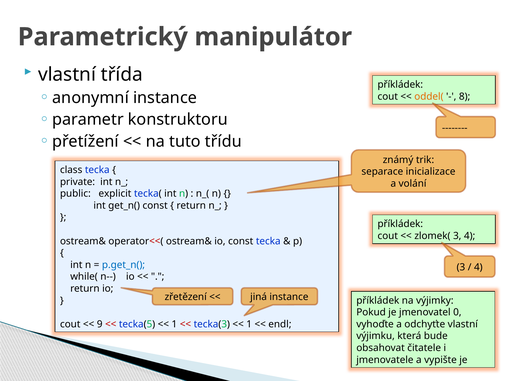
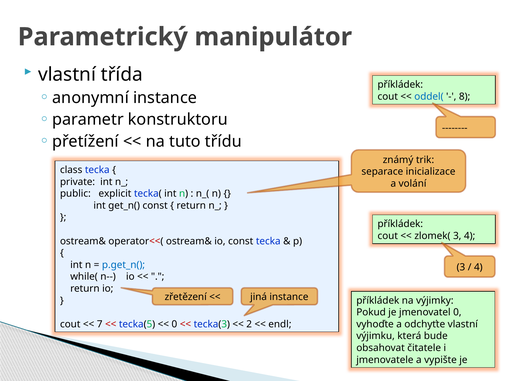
oddel( colour: orange -> blue
9: 9 -> 7
1 at (174, 324): 1 -> 0
1 at (249, 324): 1 -> 2
